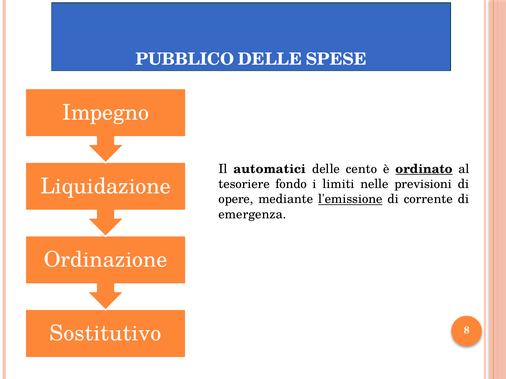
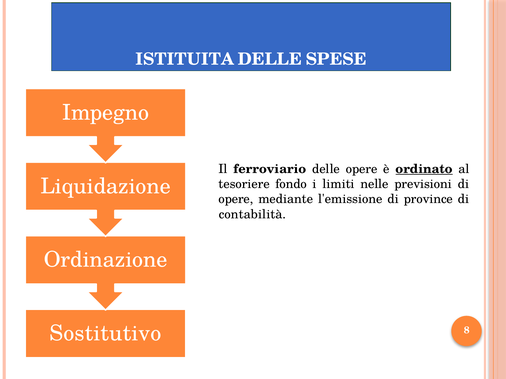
PUBBLICO: PUBBLICO -> ISTITUITA
automatici: automatici -> ferroviario
delle cento: cento -> opere
l'emissione underline: present -> none
corrente: corrente -> province
emergenza: emergenza -> contabilità
